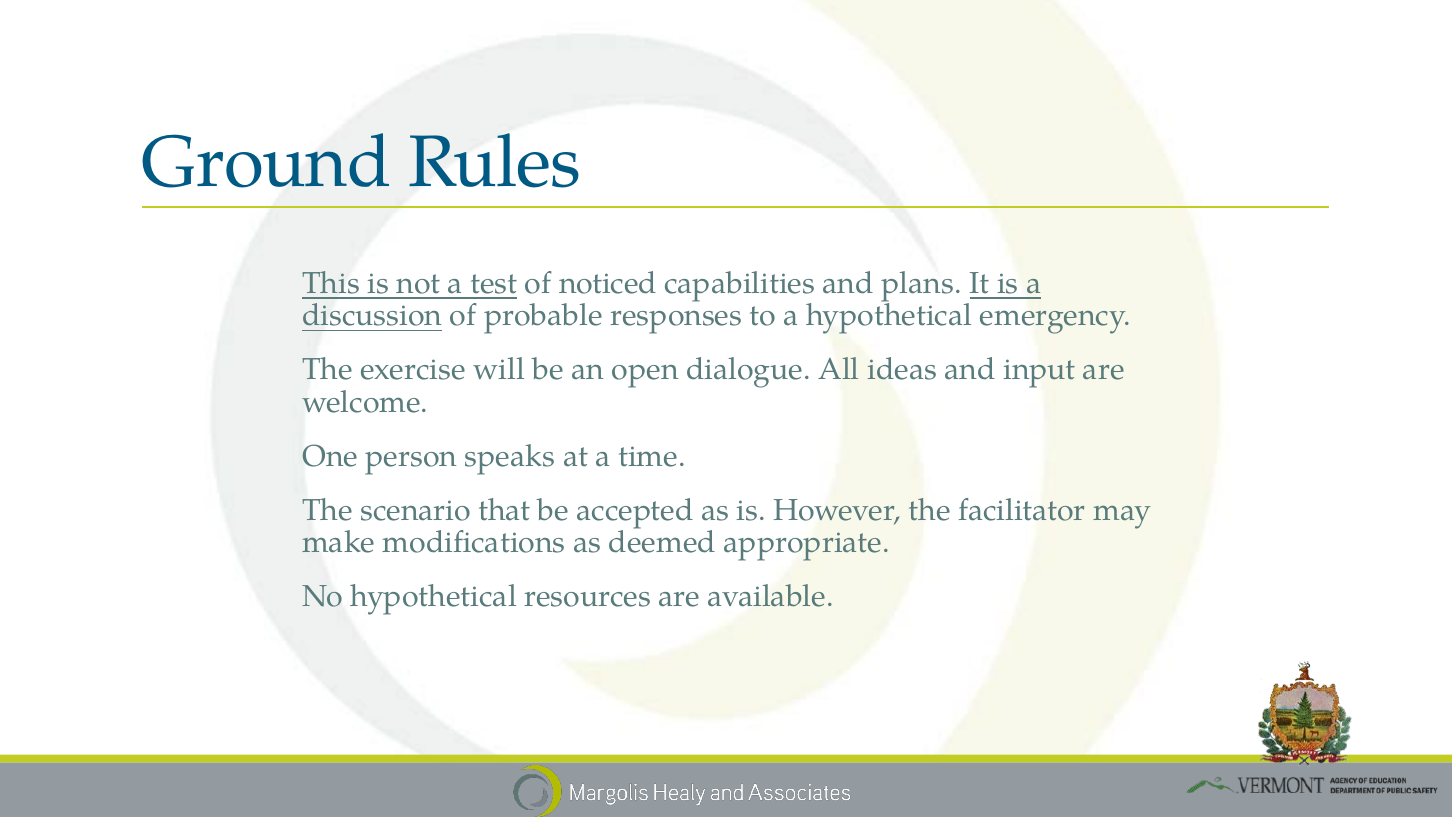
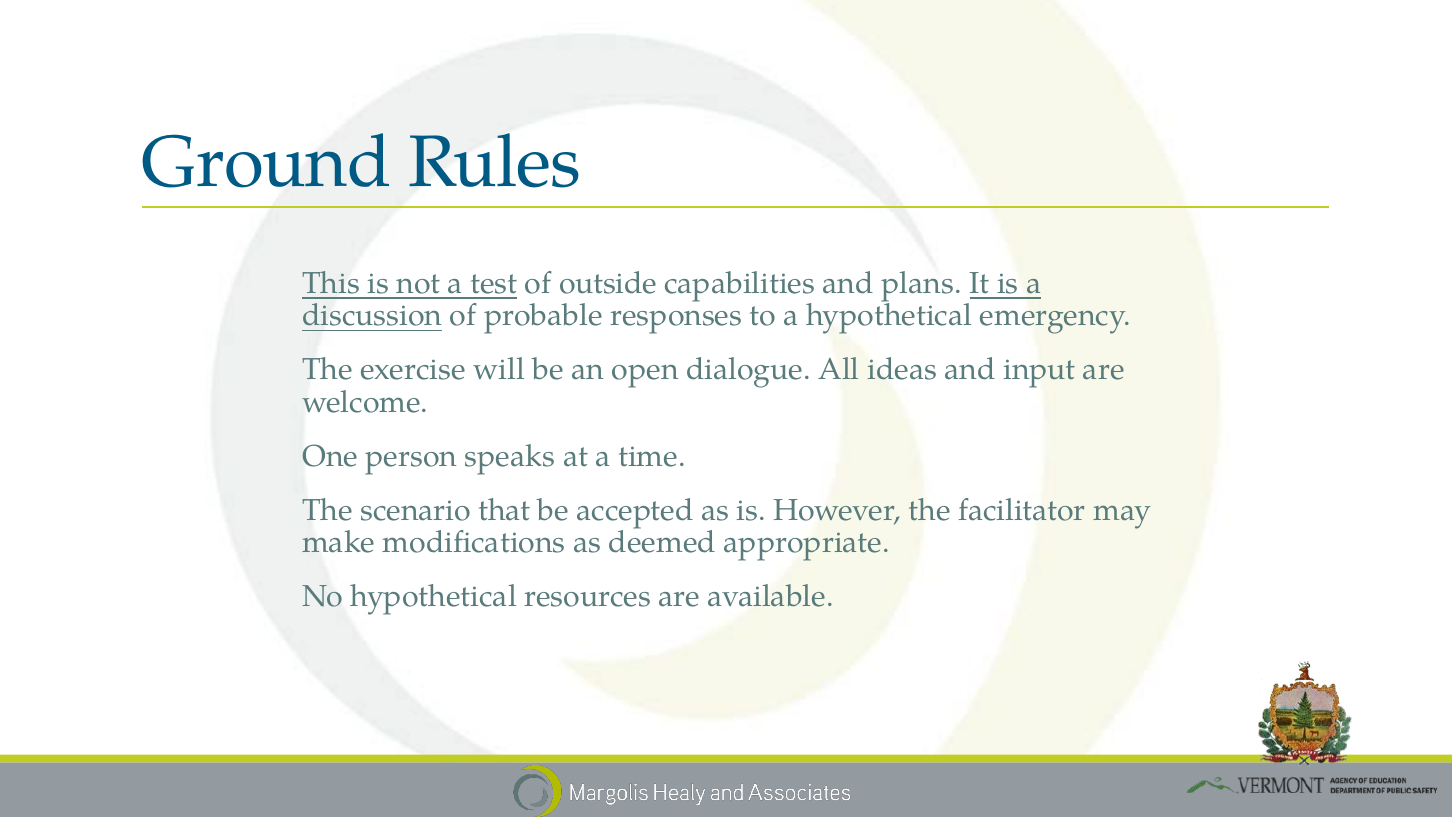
noticed: noticed -> outside
